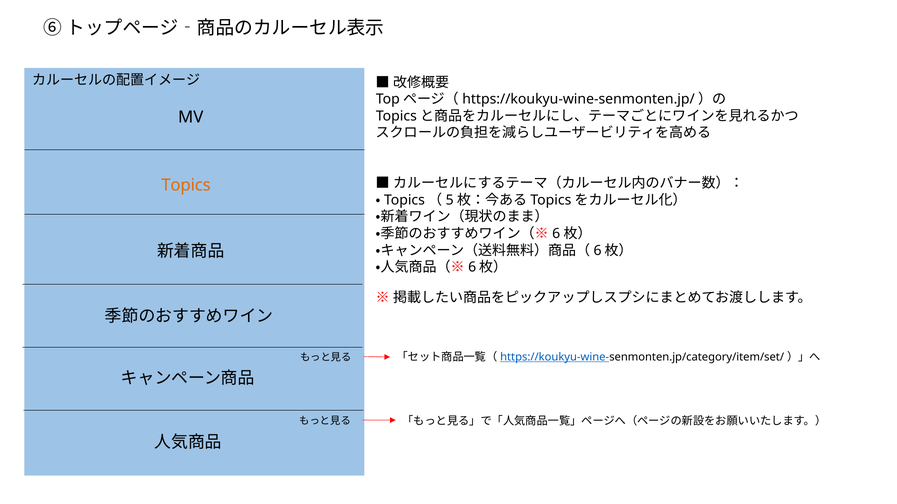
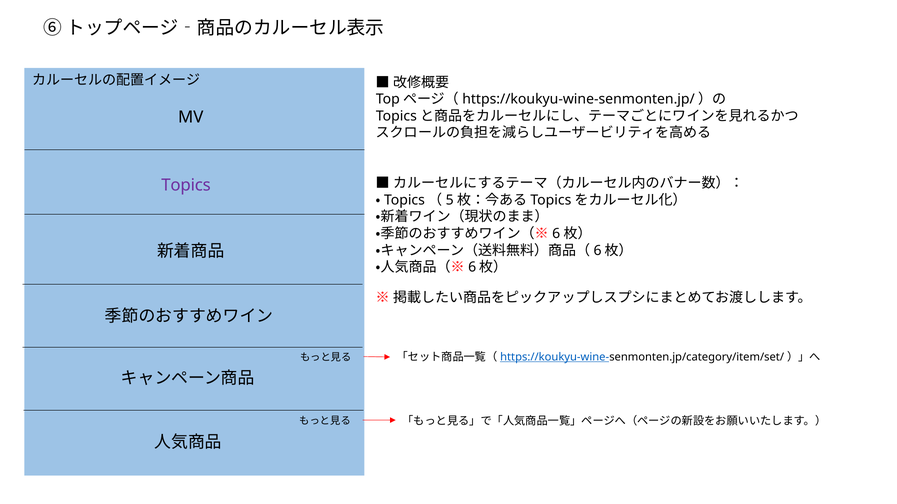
Topics colour: orange -> purple
